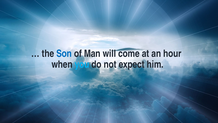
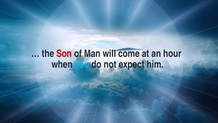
Son colour: blue -> red
